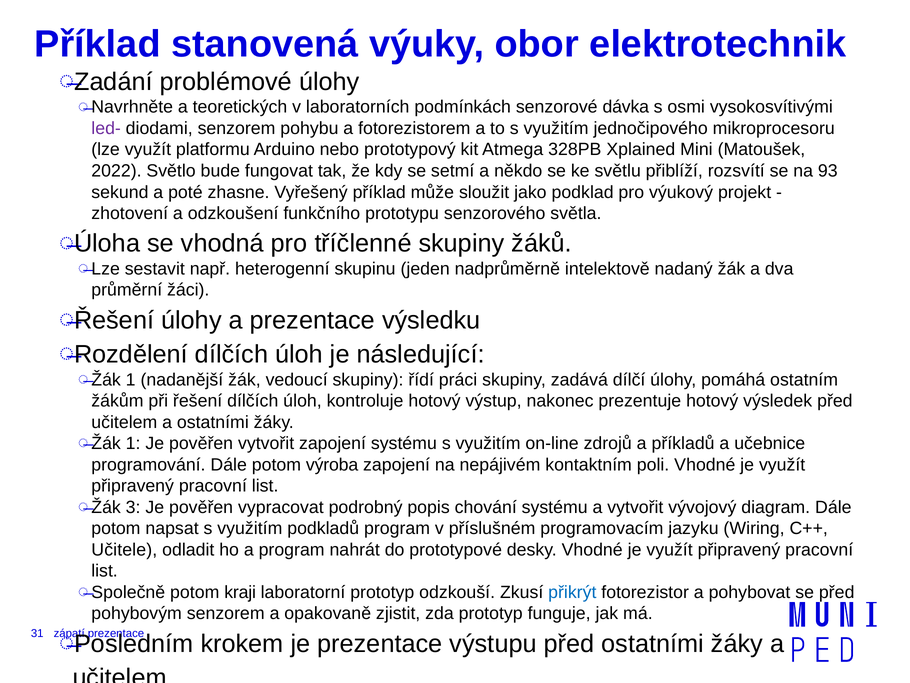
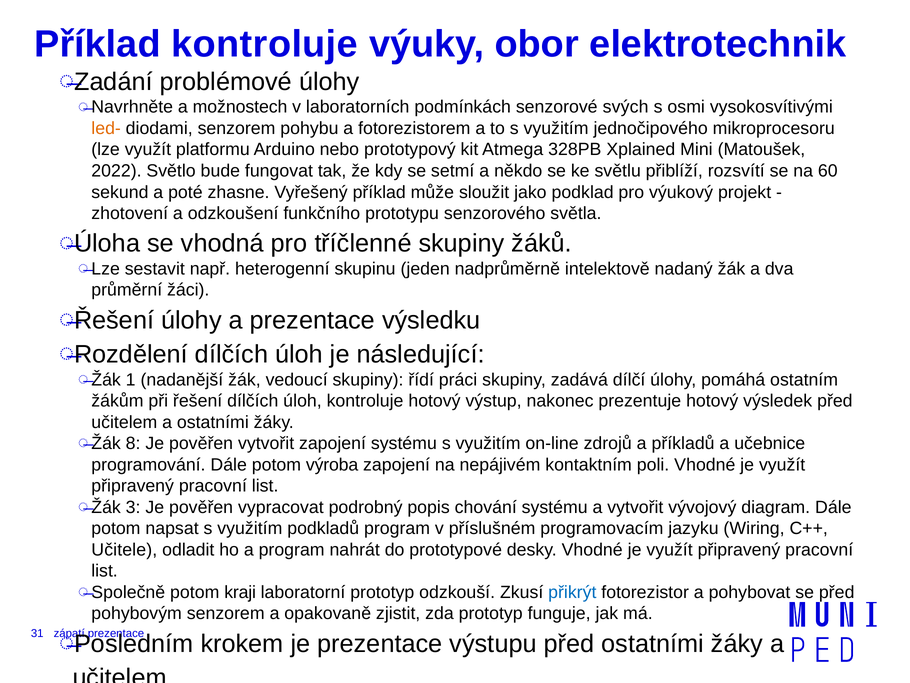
Příklad stanovená: stanovená -> kontroluje
teoretických: teoretických -> možnostech
dávka: dávka -> svých
led- colour: purple -> orange
93: 93 -> 60
1 at (133, 443): 1 -> 8
